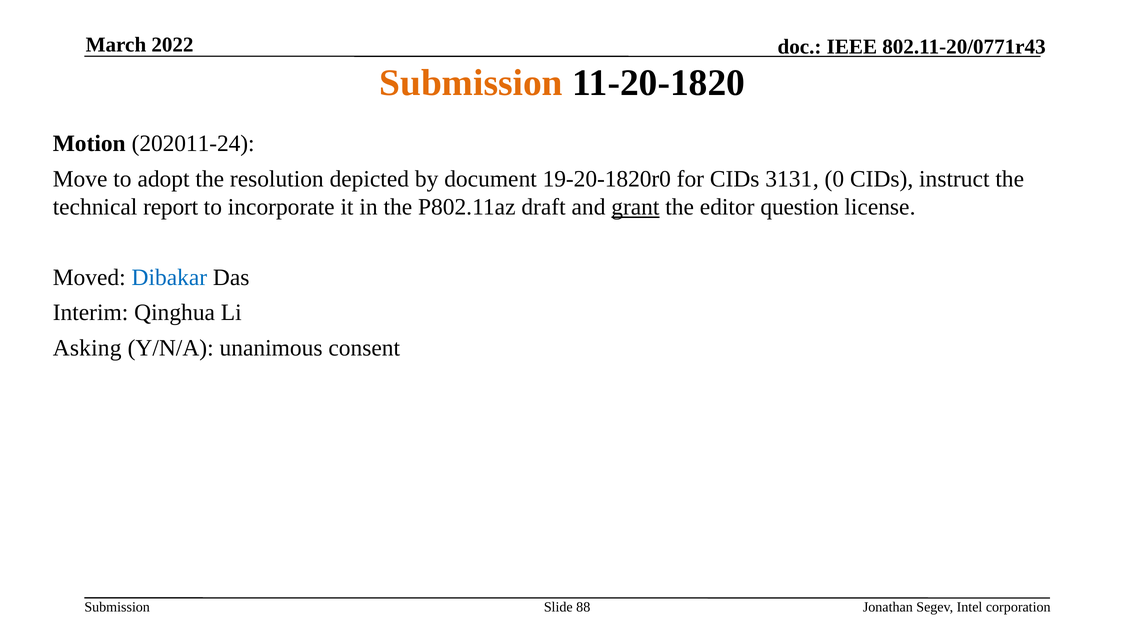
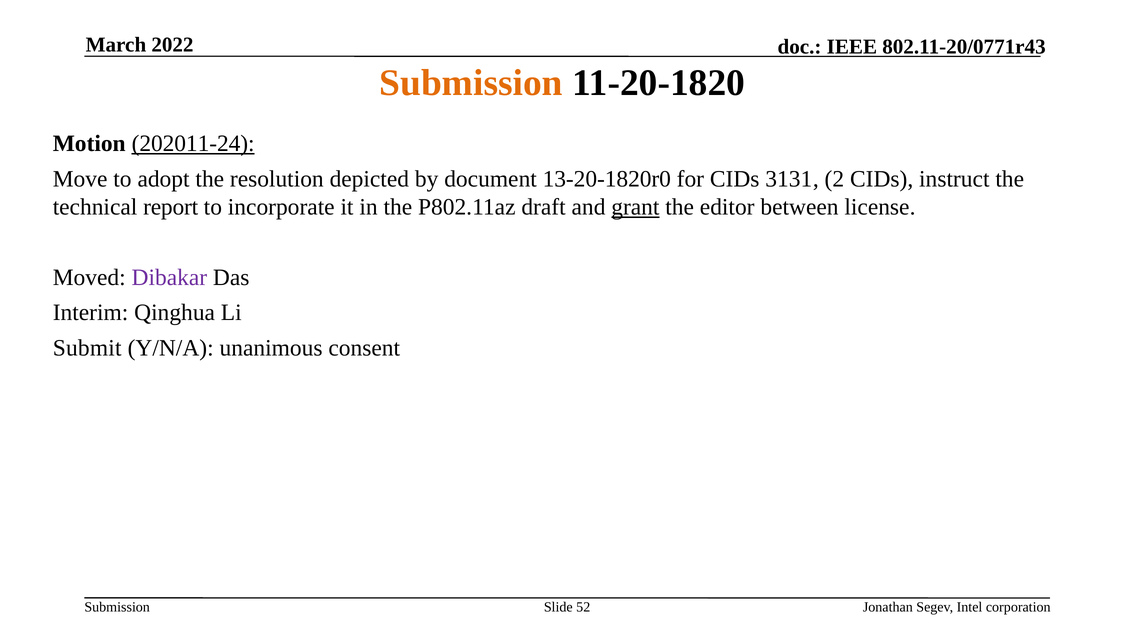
202011-24 underline: none -> present
19-20-1820r0: 19-20-1820r0 -> 13-20-1820r0
0: 0 -> 2
question: question -> between
Dibakar colour: blue -> purple
Asking: Asking -> Submit
88: 88 -> 52
